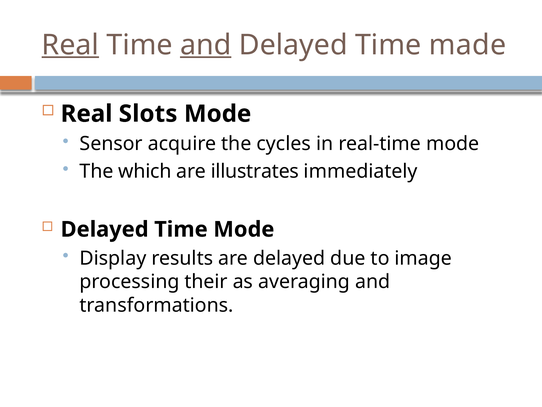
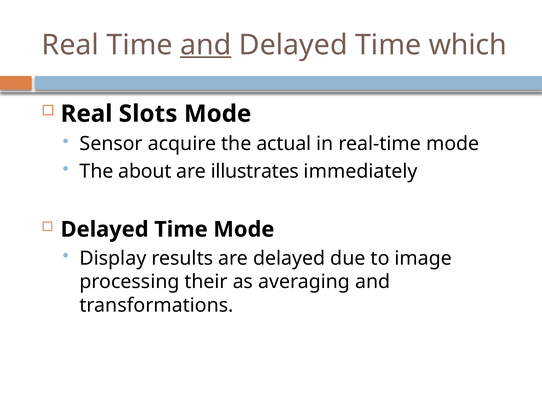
Real at (70, 45) underline: present -> none
made: made -> which
cycles: cycles -> actual
which: which -> about
